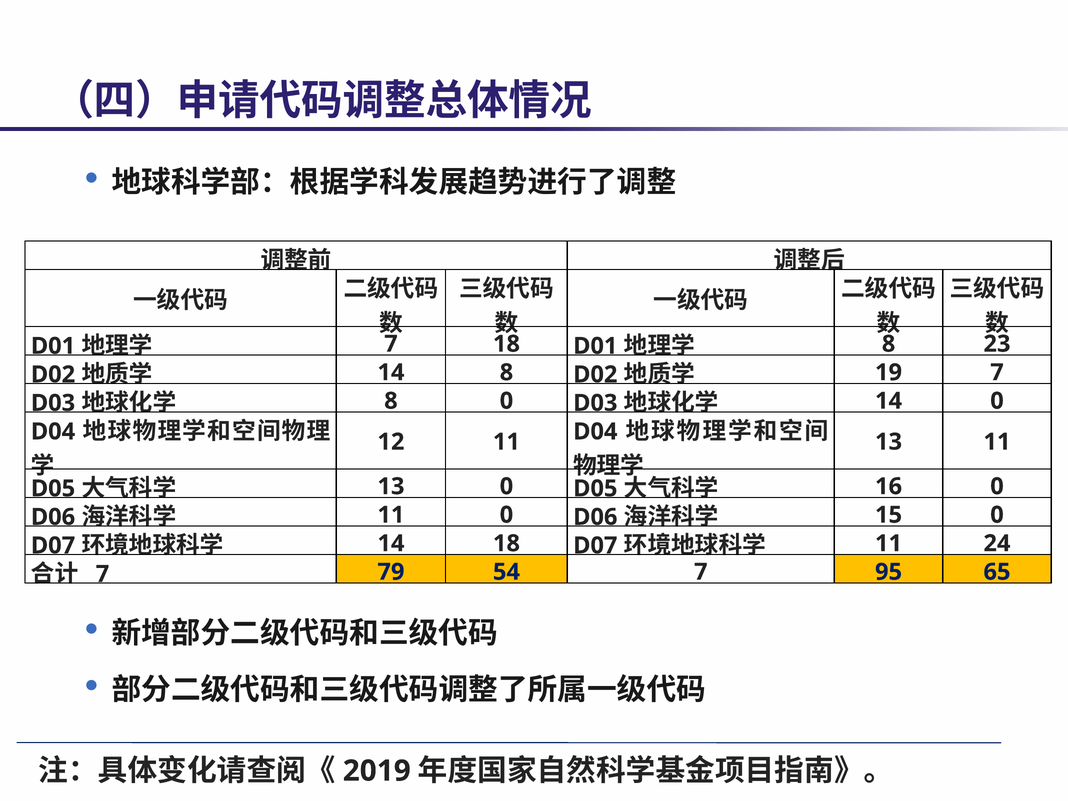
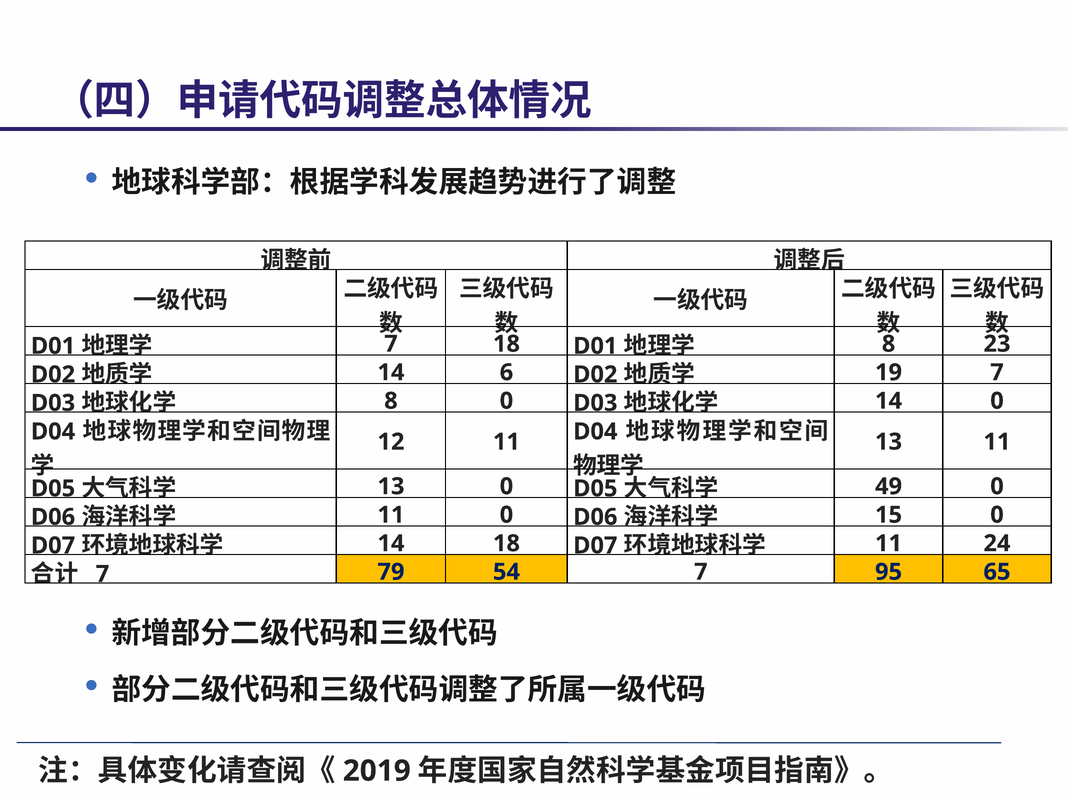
14 8: 8 -> 6
16: 16 -> 49
